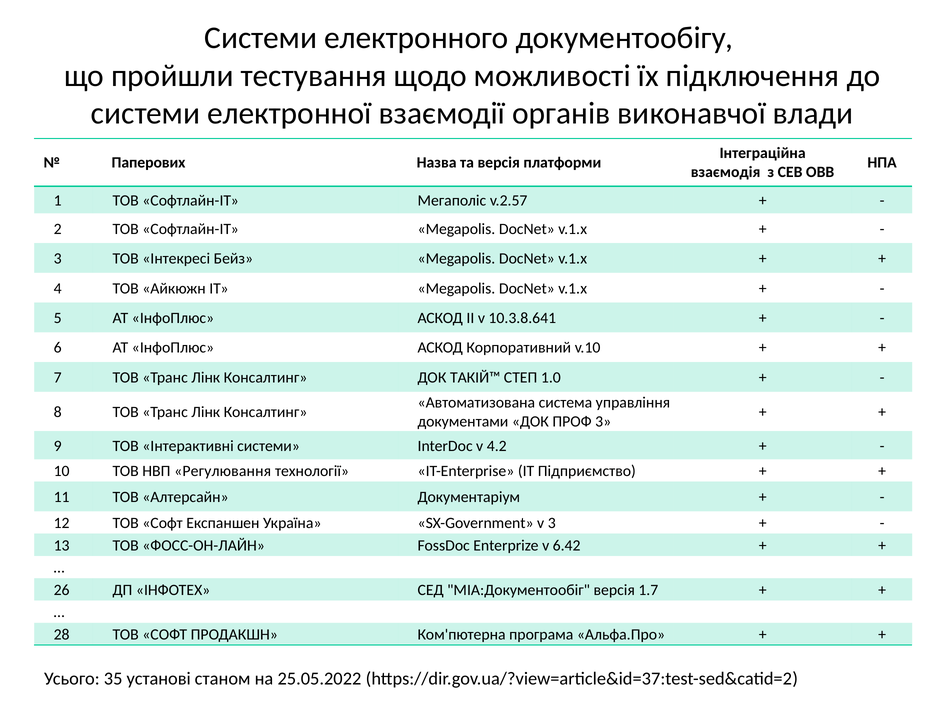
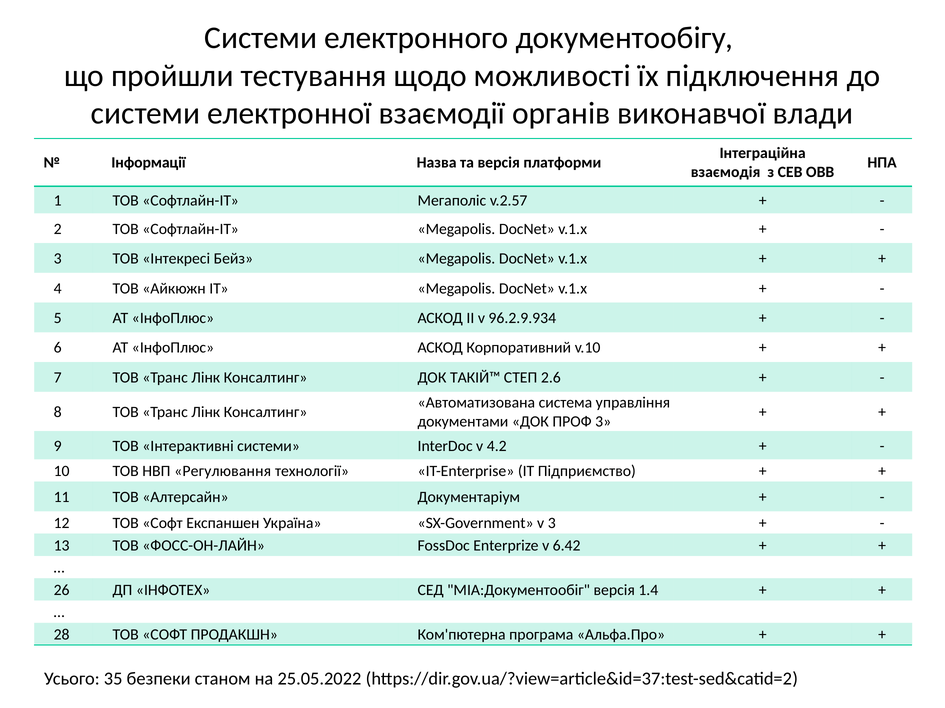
Паперових: Паперових -> Інформації
10.3.8.641: 10.3.8.641 -> 96.2.9.934
1.0: 1.0 -> 2.6
1.7: 1.7 -> 1.4
установі: установі -> безпеки
